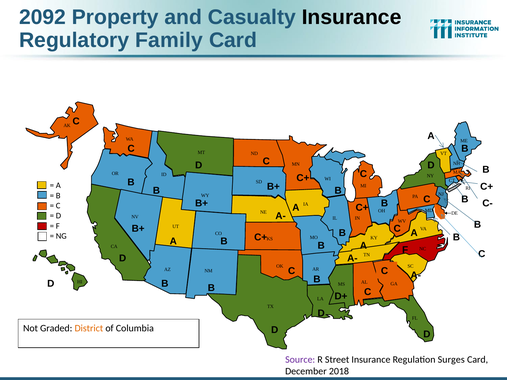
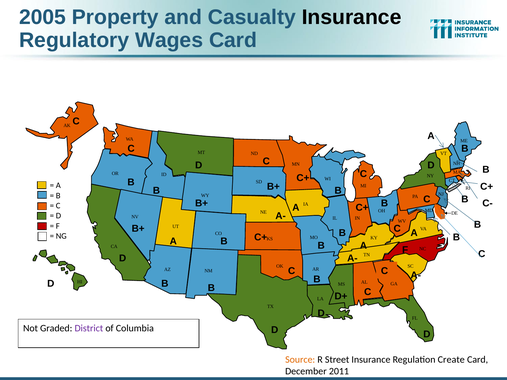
2092: 2092 -> 2005
Family: Family -> Wages
District colour: orange -> purple
Source at (300, 360) colour: purple -> orange
Surges: Surges -> Create
2018: 2018 -> 2011
